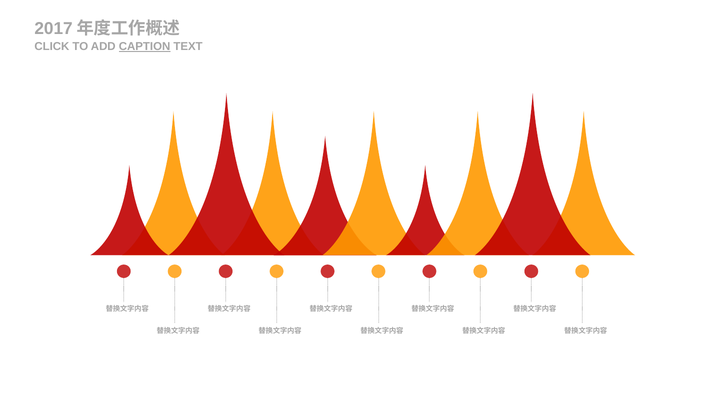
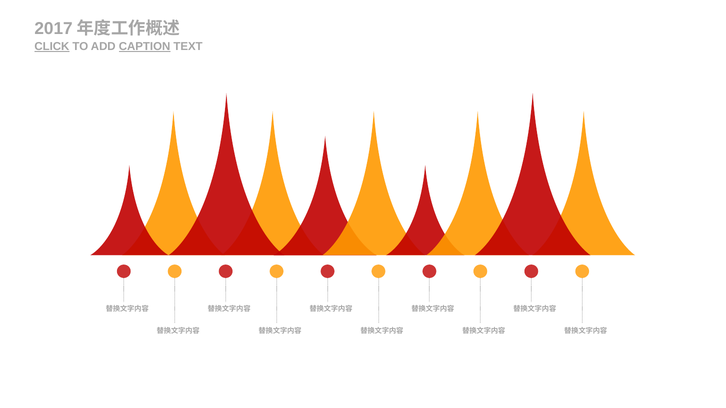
CLICK underline: none -> present
